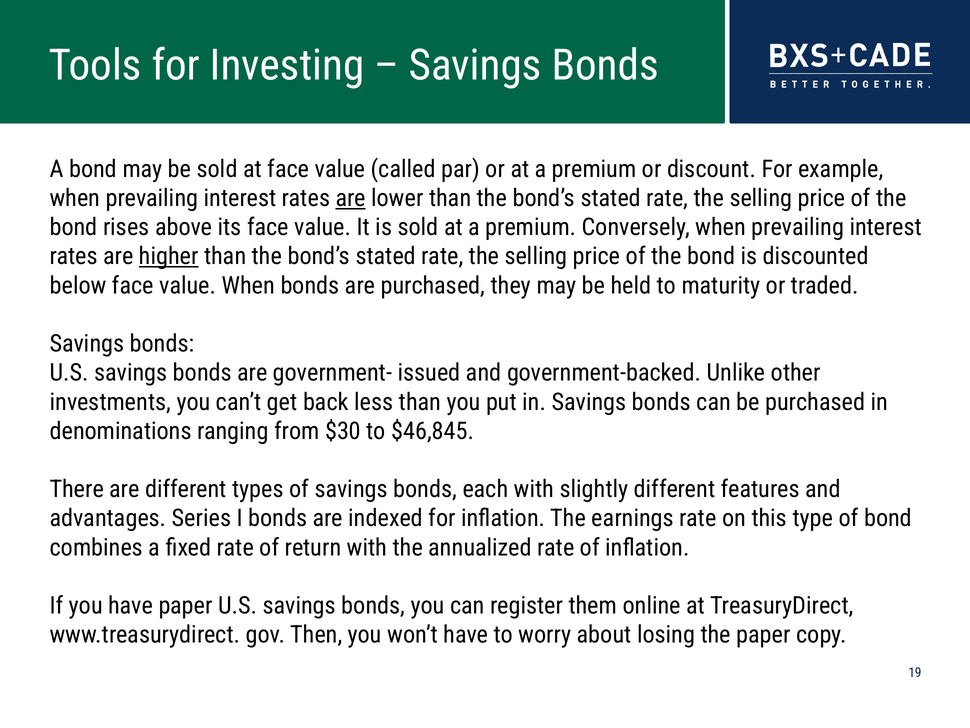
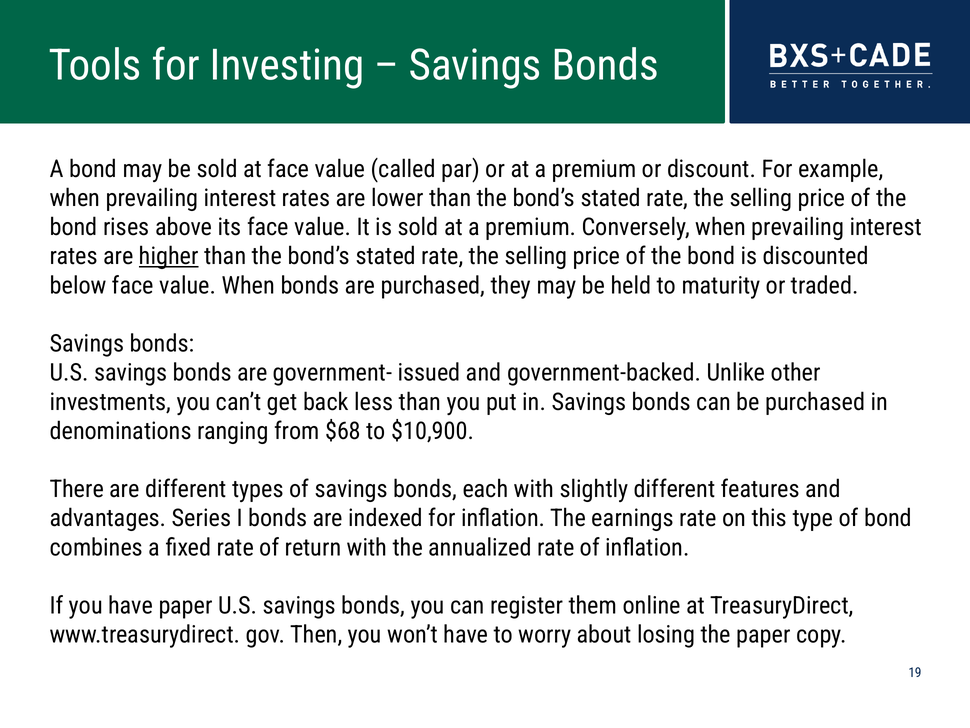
are at (351, 198) underline: present -> none
$30: $30 -> $68
$46,845: $46,845 -> $10,900
